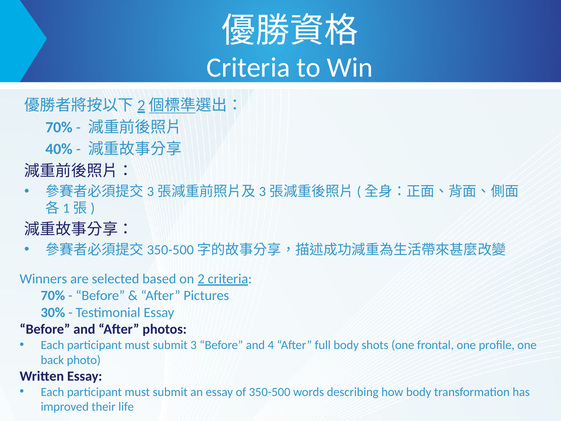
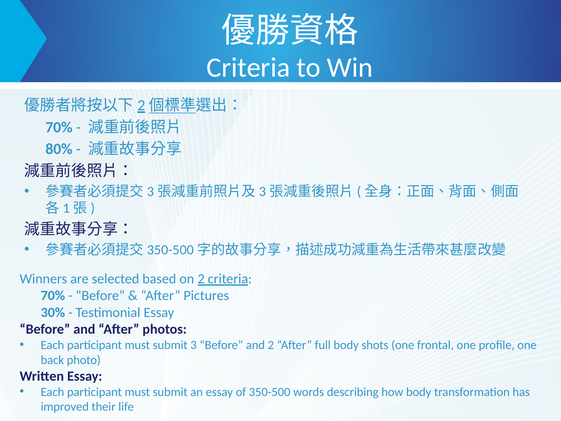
40%: 40% -> 80%
and 4: 4 -> 2
